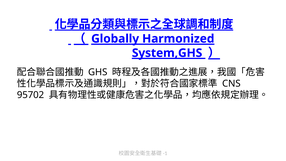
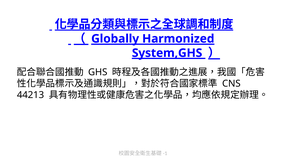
95702: 95702 -> 44213
